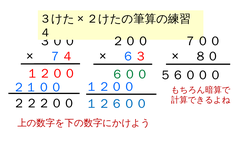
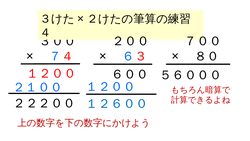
６００ colour: green -> black
